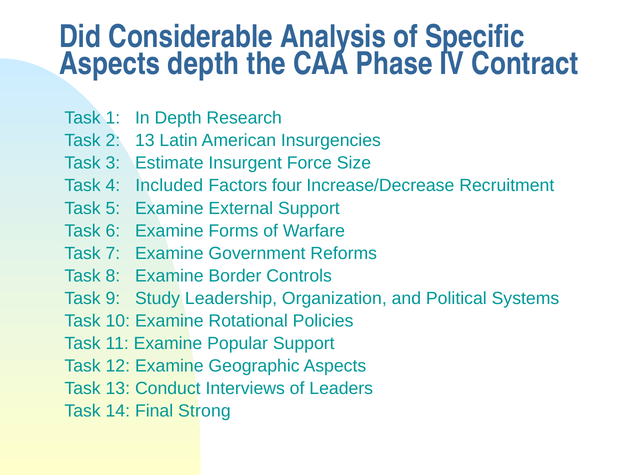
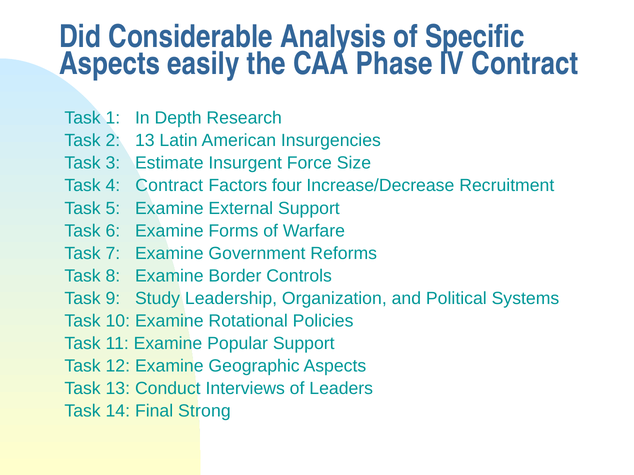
Aspects depth: depth -> easily
4 Included: Included -> Contract
